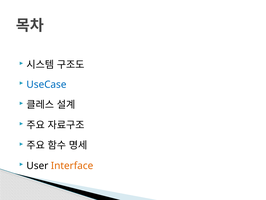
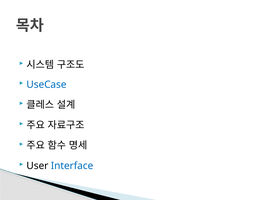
Interface colour: orange -> blue
